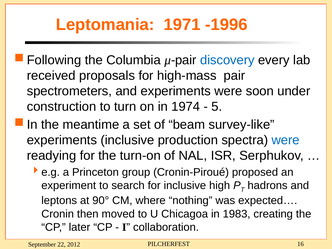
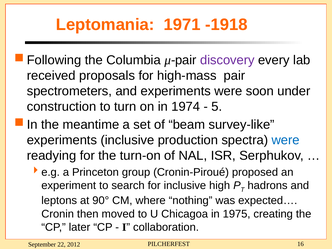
-1996: -1996 -> -1918
discovery colour: blue -> purple
1983: 1983 -> 1975
